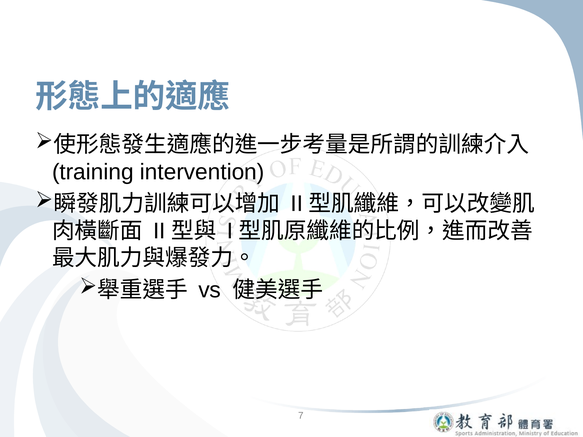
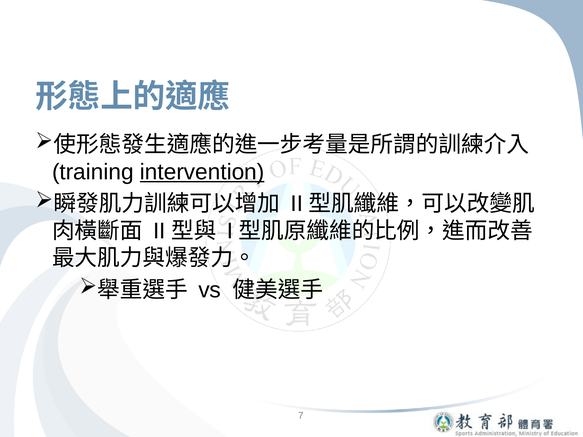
intervention underline: none -> present
